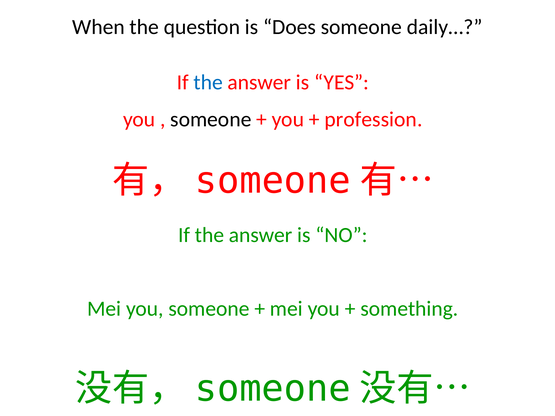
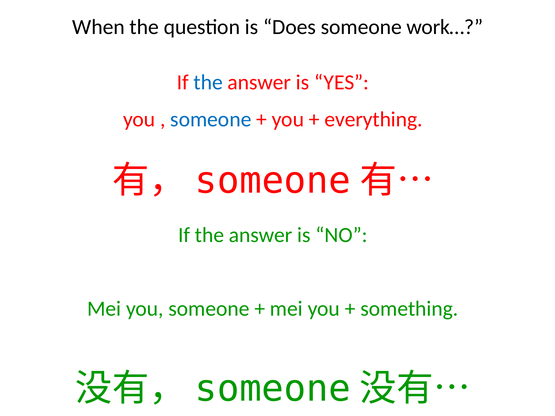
daily…: daily… -> work…
someone at (211, 119) colour: black -> blue
profession: profession -> everything
